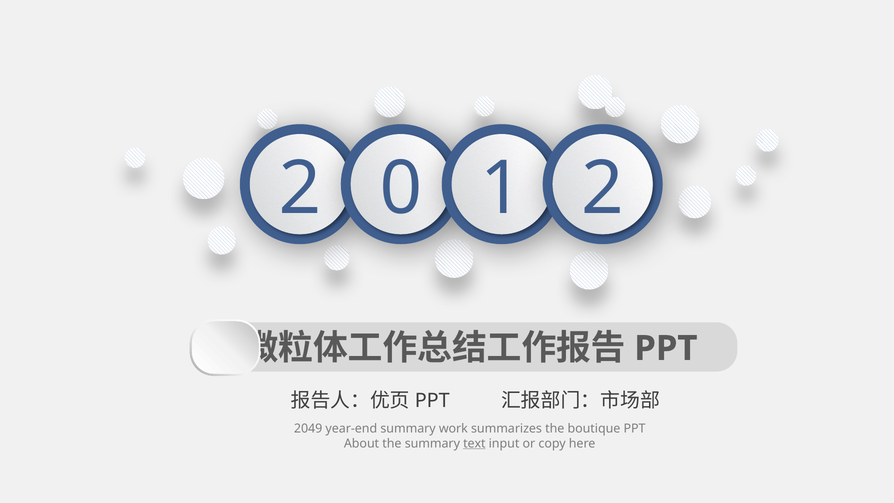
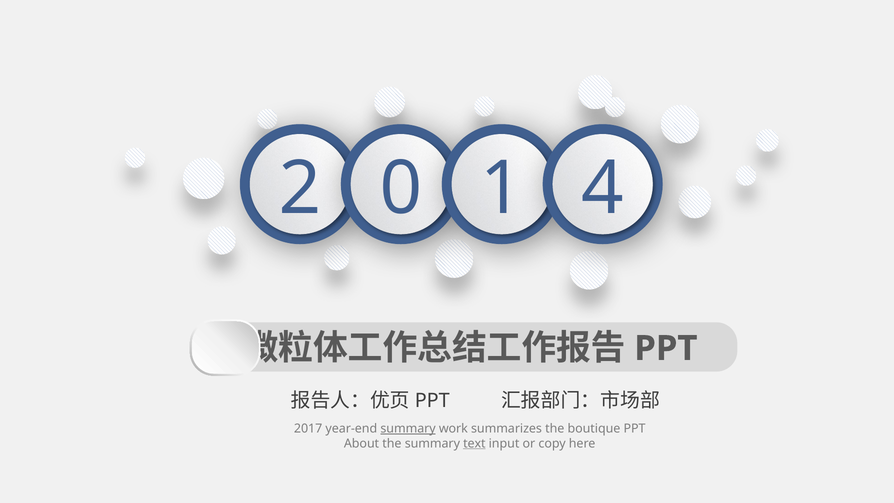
2 at (603, 189): 2 -> 4
2049: 2049 -> 2017
summary at (408, 428) underline: none -> present
